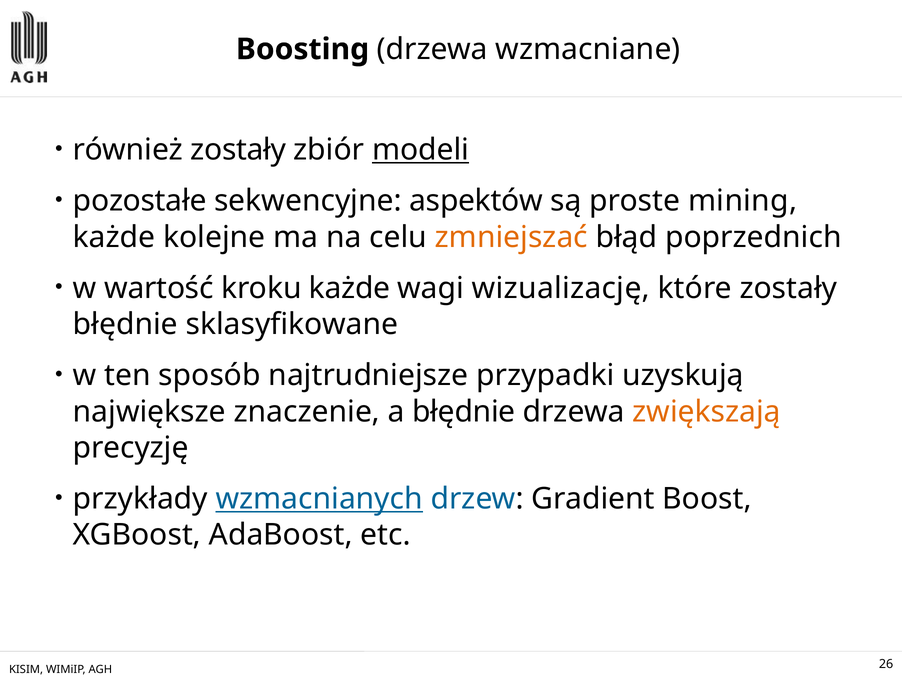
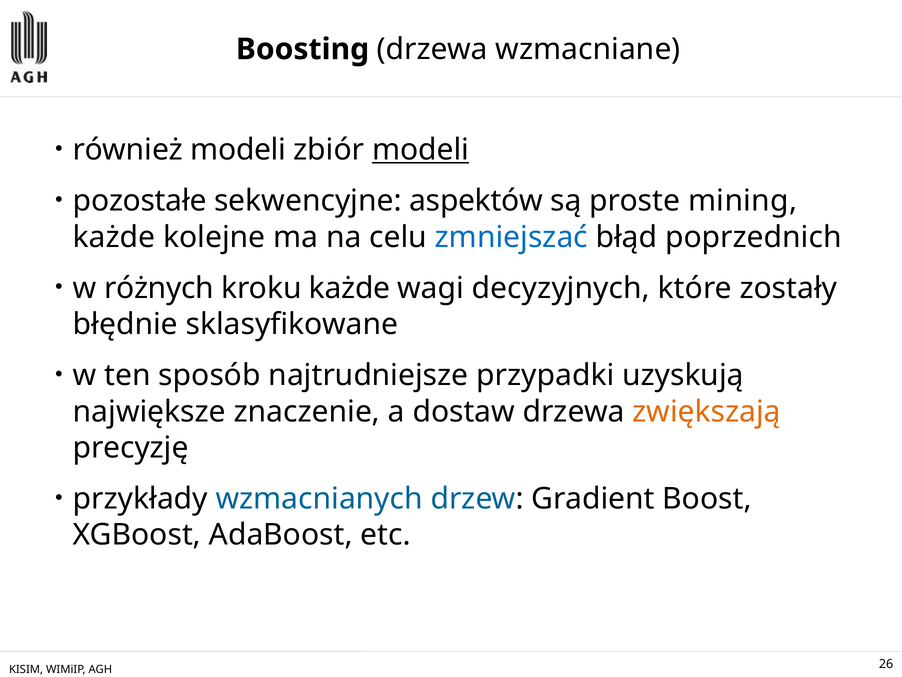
również zostały: zostały -> modeli
zmniejszać colour: orange -> blue
wartość: wartość -> różnych
wizualizację: wizualizację -> decyzyjnych
a błędnie: błędnie -> dostaw
wzmacnianych underline: present -> none
